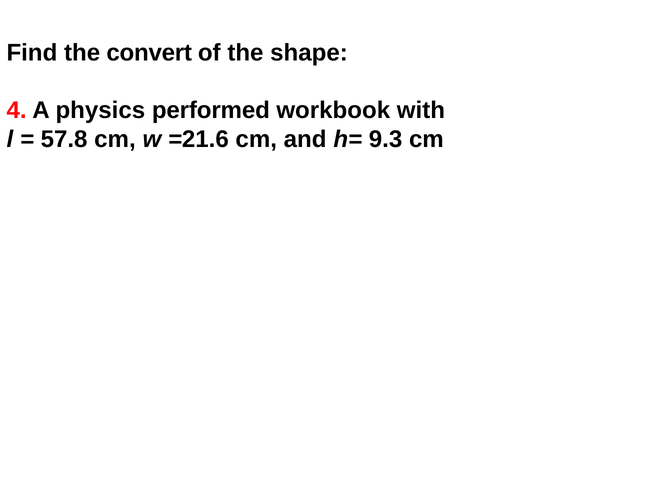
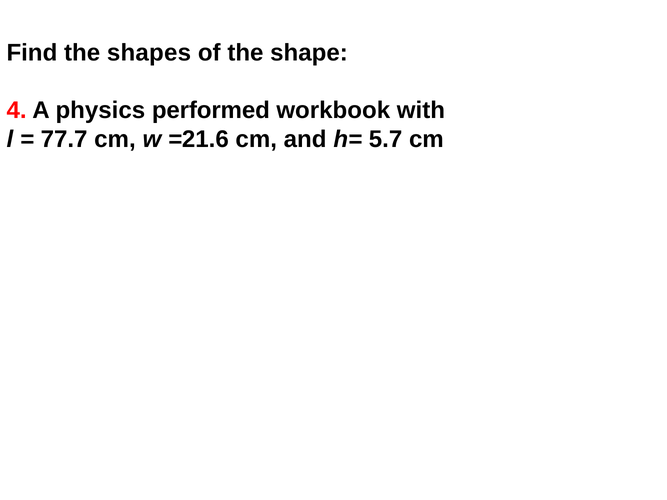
convert: convert -> shapes
57.8: 57.8 -> 77.7
9.3: 9.3 -> 5.7
